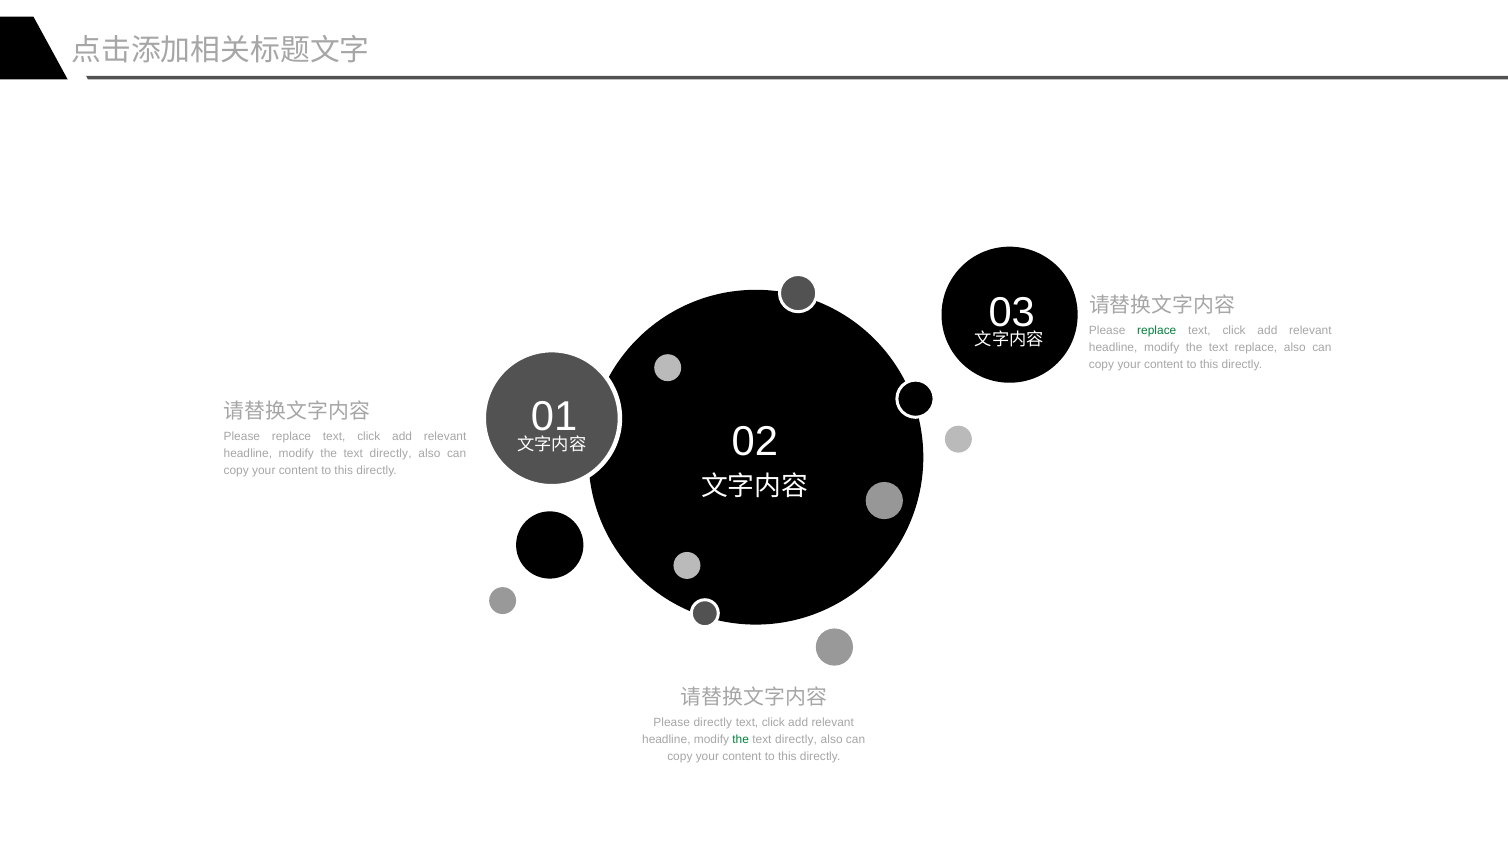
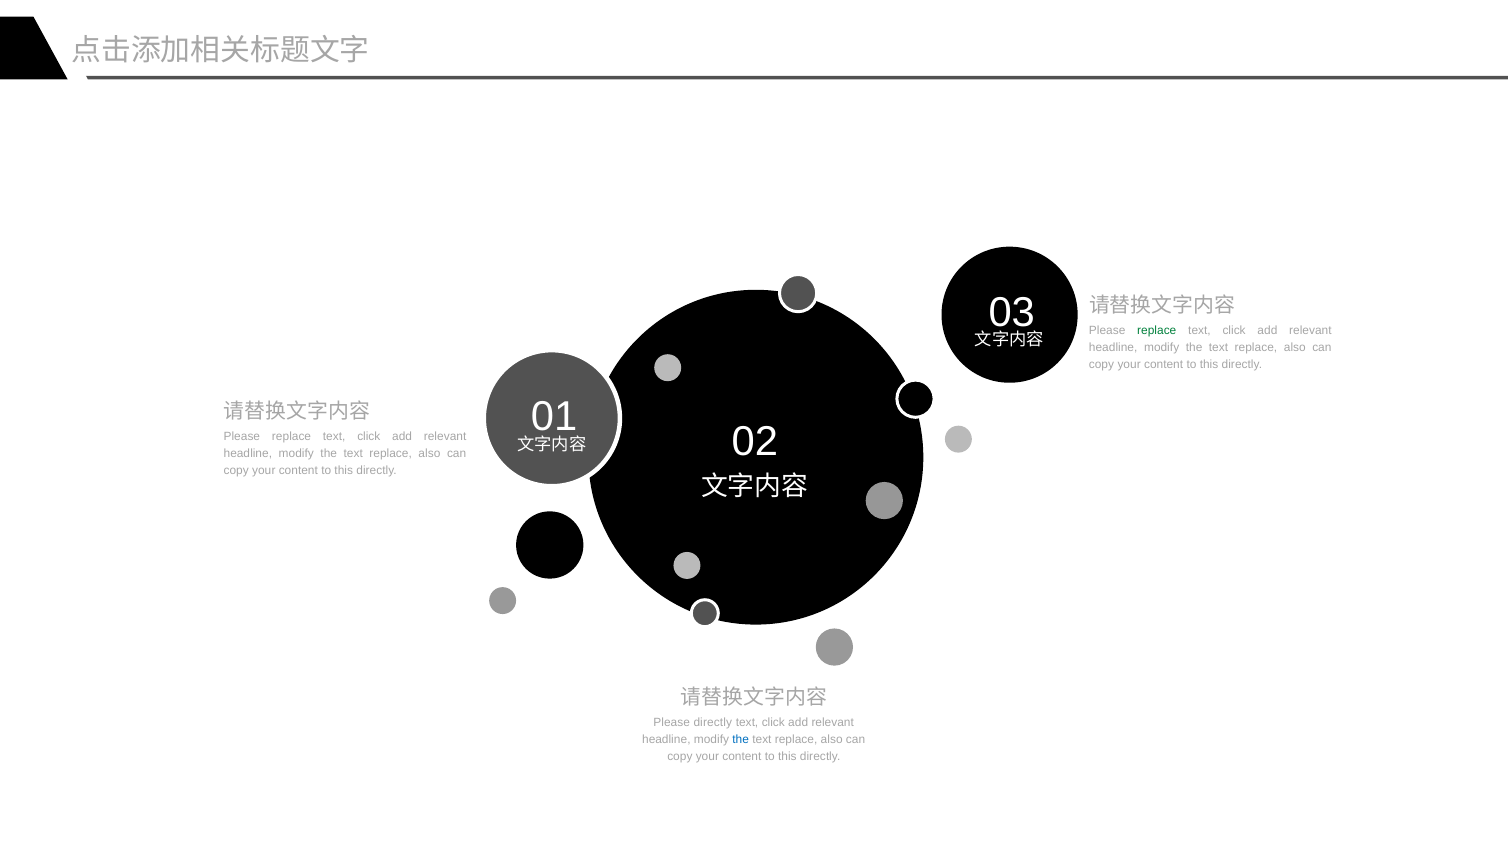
directly at (391, 454): directly -> replace
the at (741, 740) colour: green -> blue
directly at (796, 740): directly -> replace
